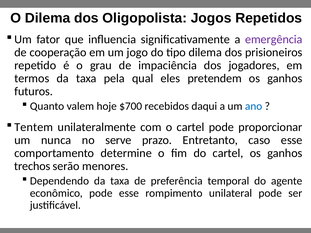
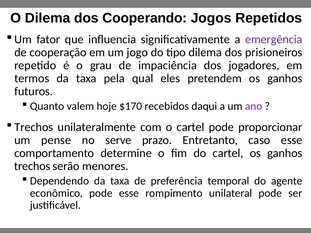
Oligopolista: Oligopolista -> Cooperando
$700: $700 -> $170
ano colour: blue -> purple
Tentem at (34, 127): Tentem -> Trechos
nunca: nunca -> pense
